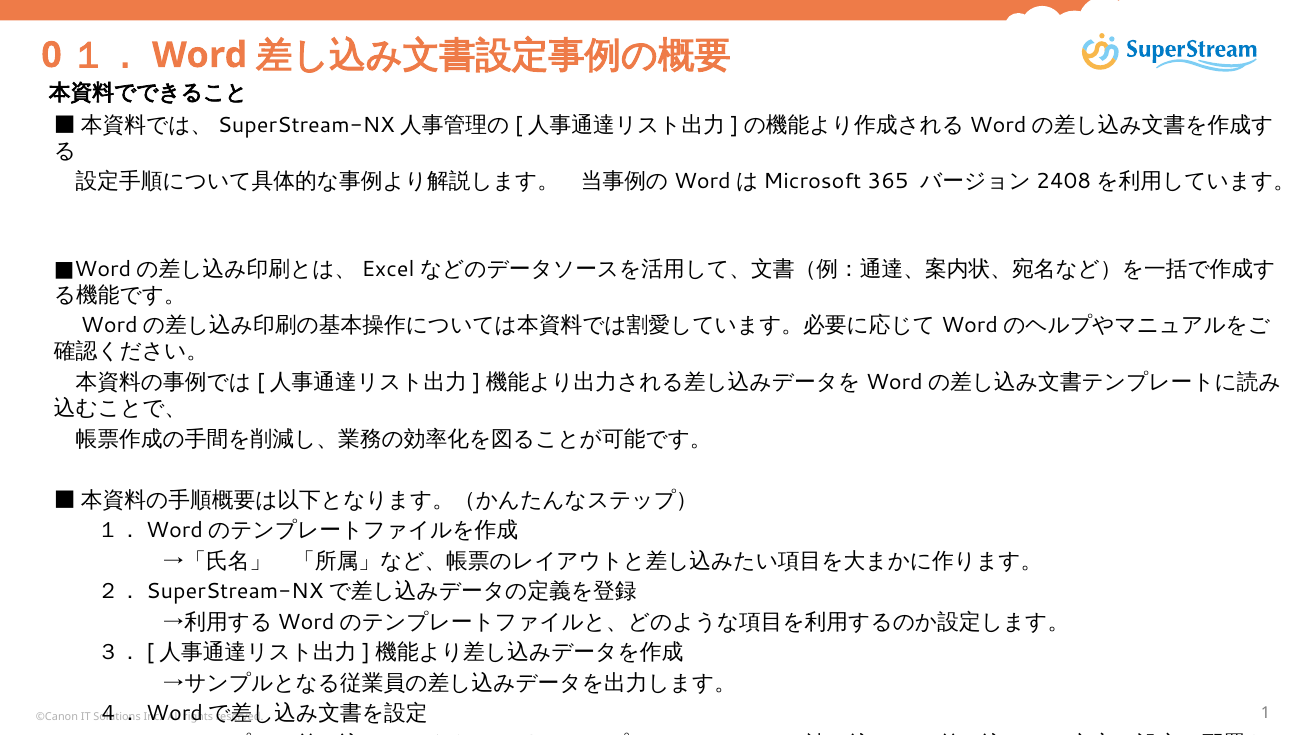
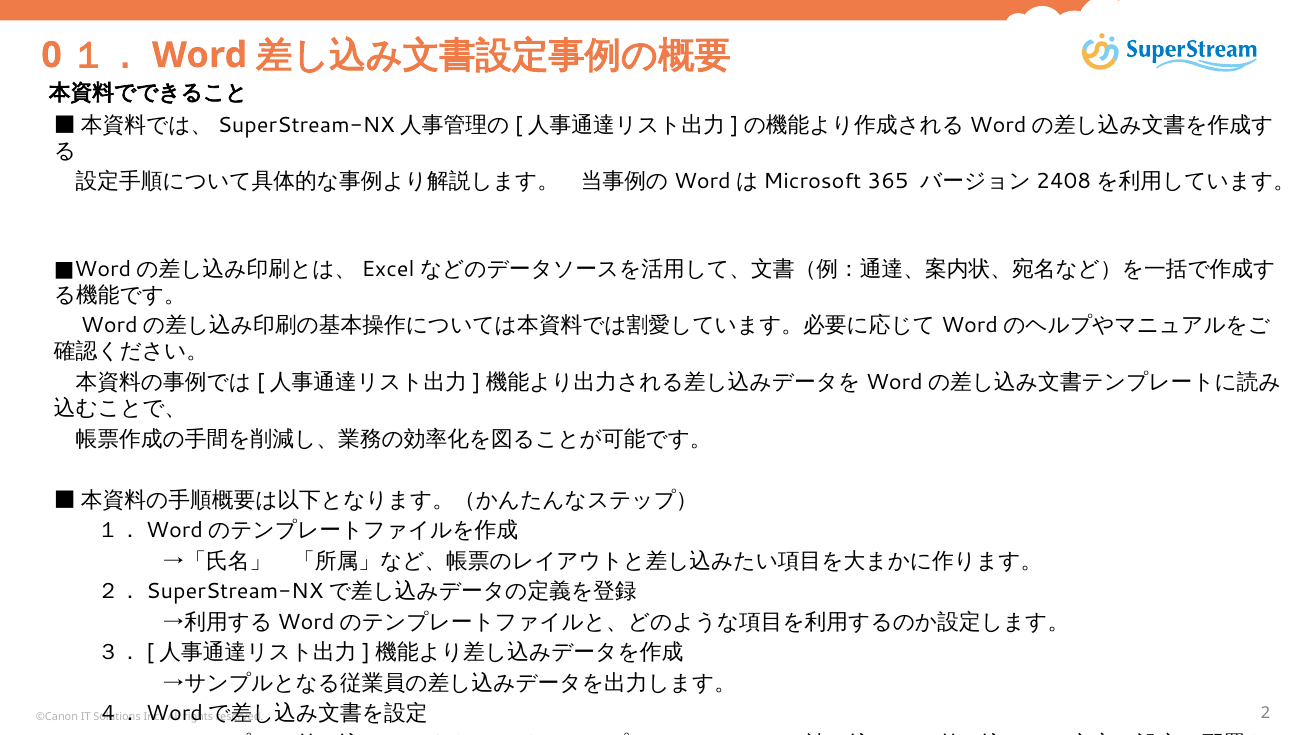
1: 1 -> 2
